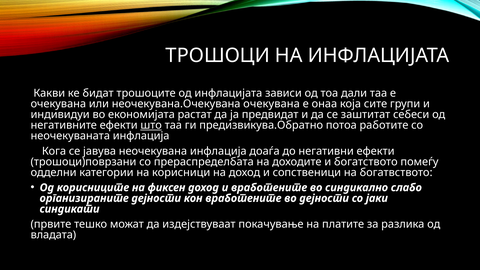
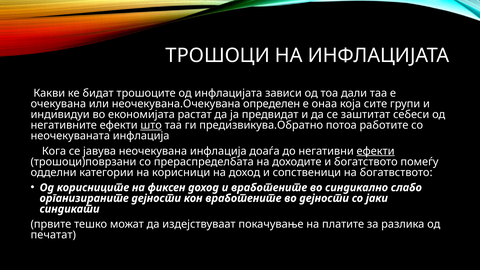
неочекувана.Очекувана очекувана: очекувана -> определен
ефекти at (376, 151) underline: none -> present
владата: владата -> печатат
